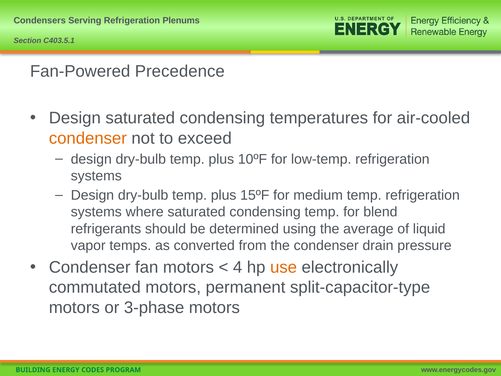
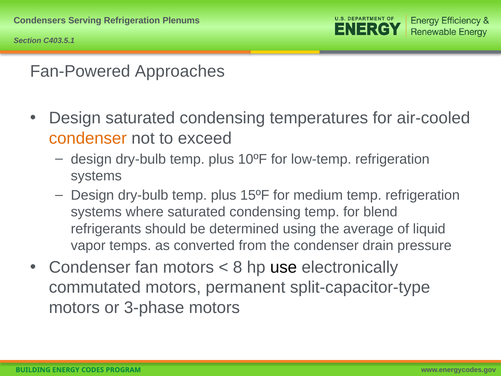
Precedence: Precedence -> Approaches
4: 4 -> 8
use colour: orange -> black
